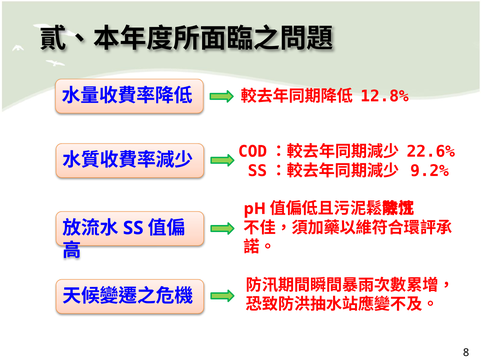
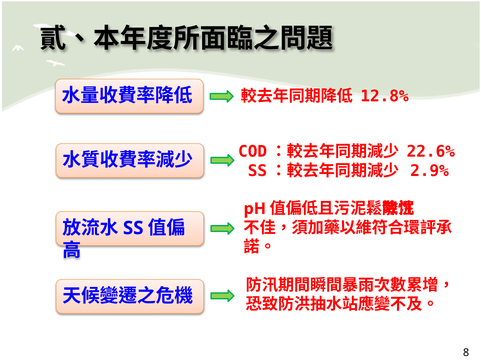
9.2%: 9.2% -> 2.9%
